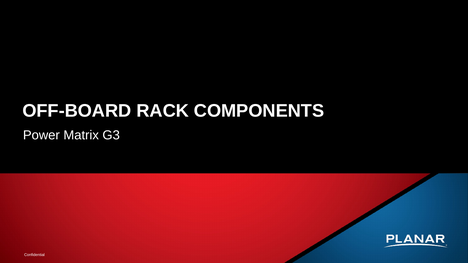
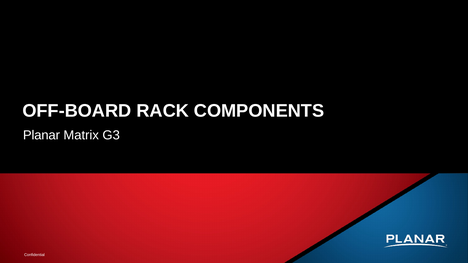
Power: Power -> Planar
